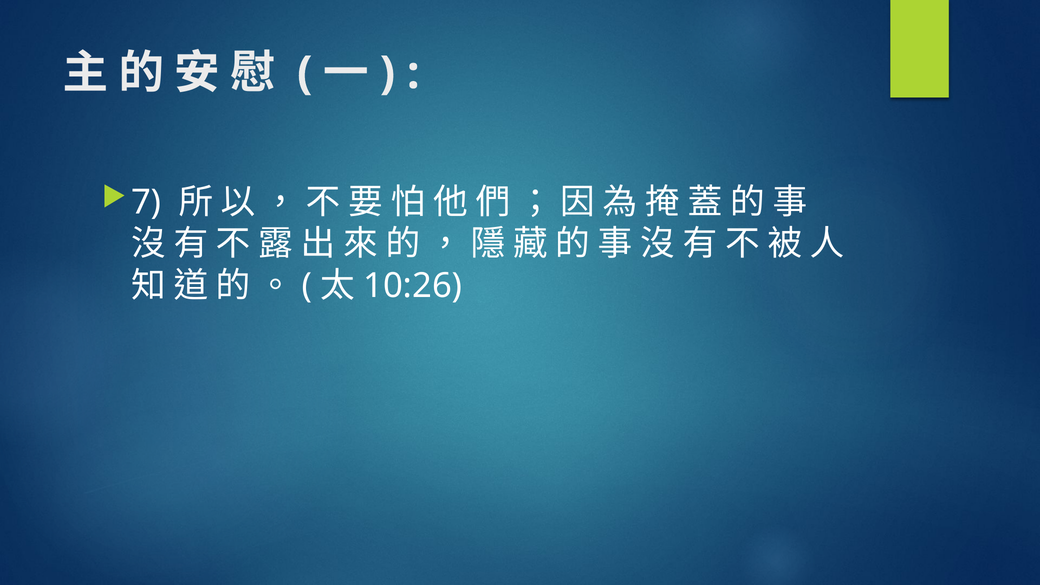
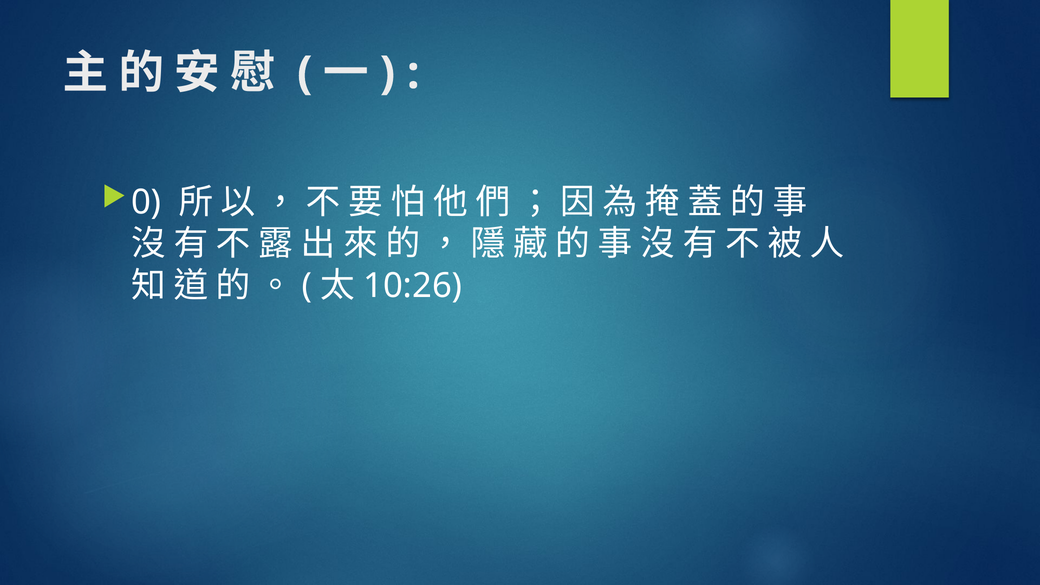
7: 7 -> 0
